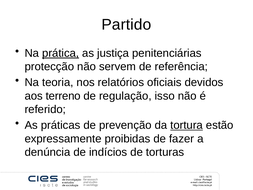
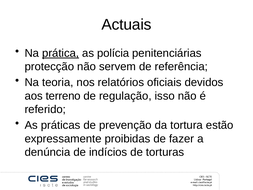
Partido: Partido -> Actuais
justiça: justiça -> polícia
tortura underline: present -> none
